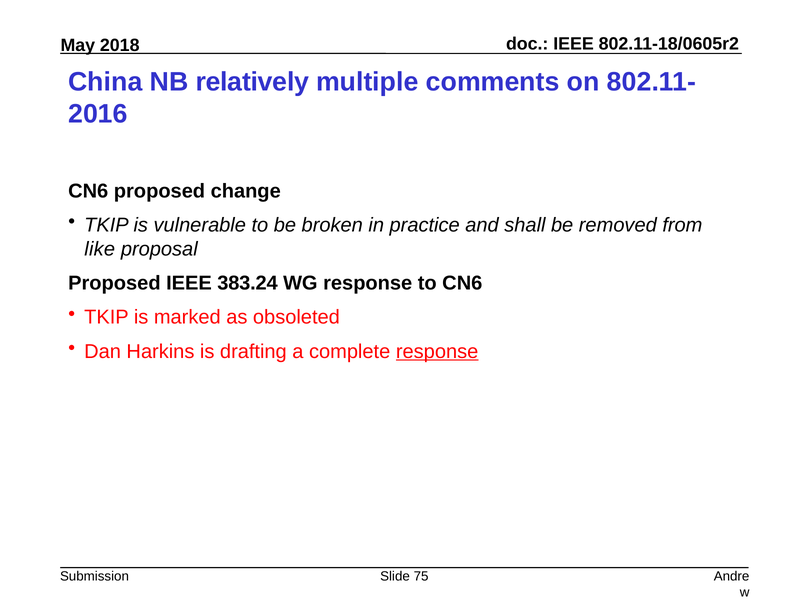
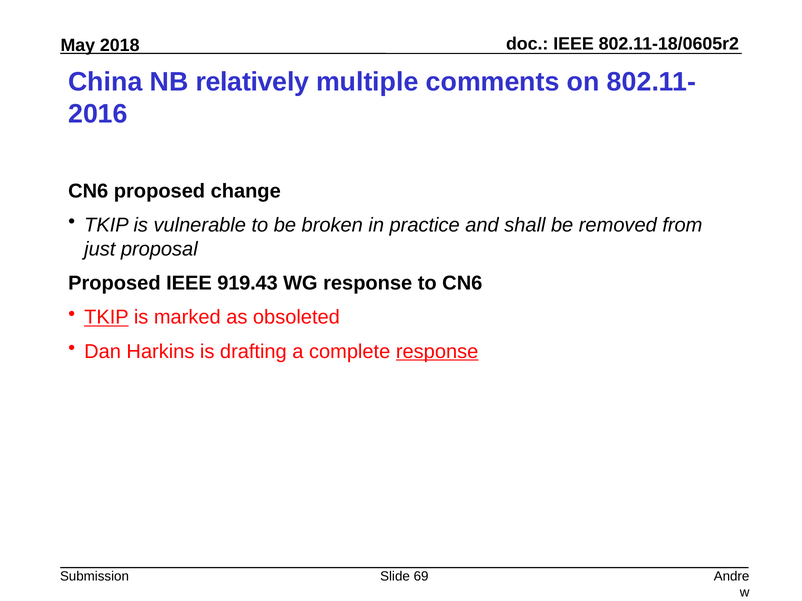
like: like -> just
383.24: 383.24 -> 919.43
TKIP at (106, 318) underline: none -> present
75: 75 -> 69
